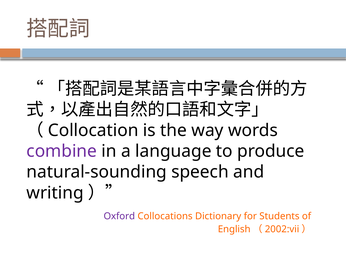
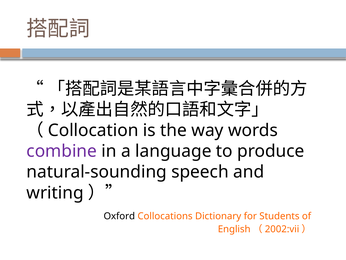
Oxford colour: purple -> black
